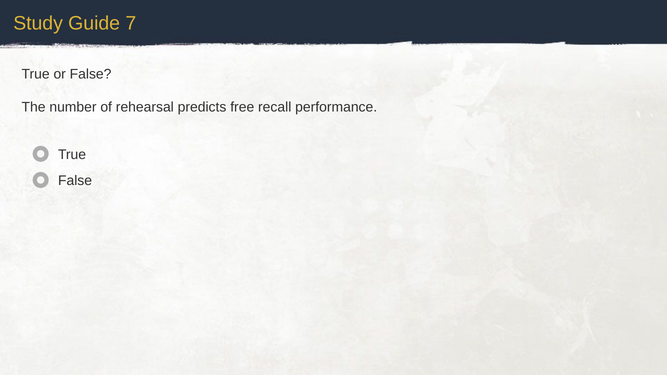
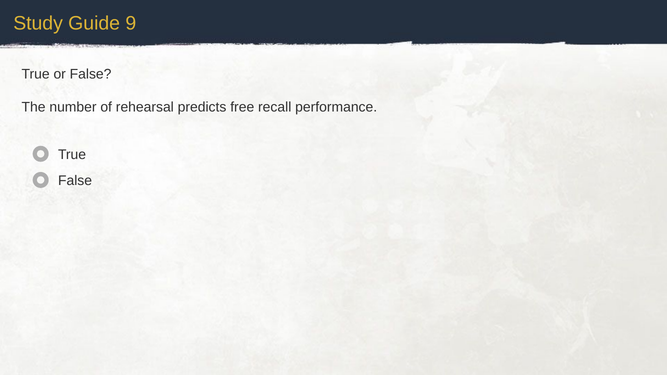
7: 7 -> 9
